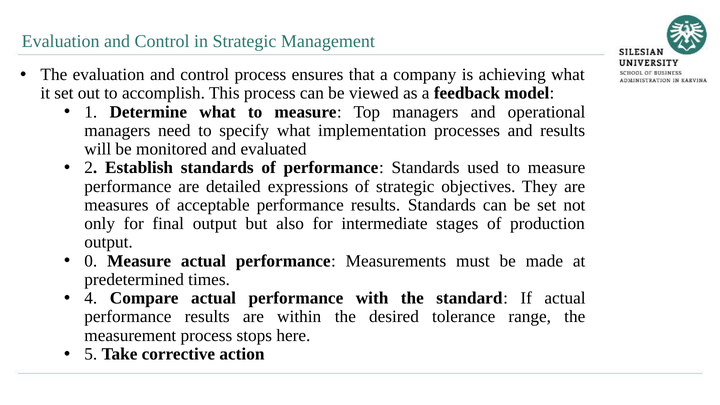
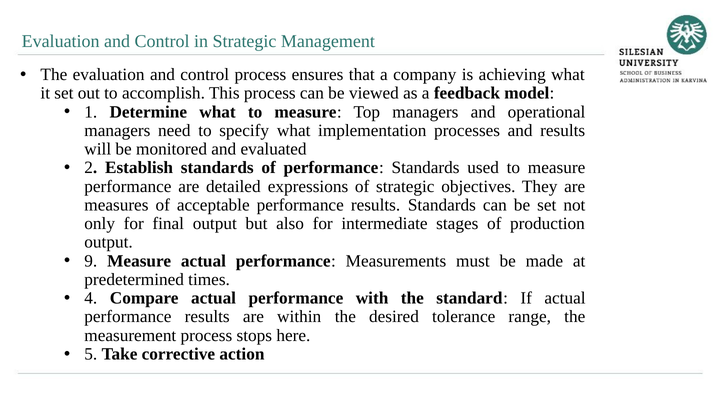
0: 0 -> 9
